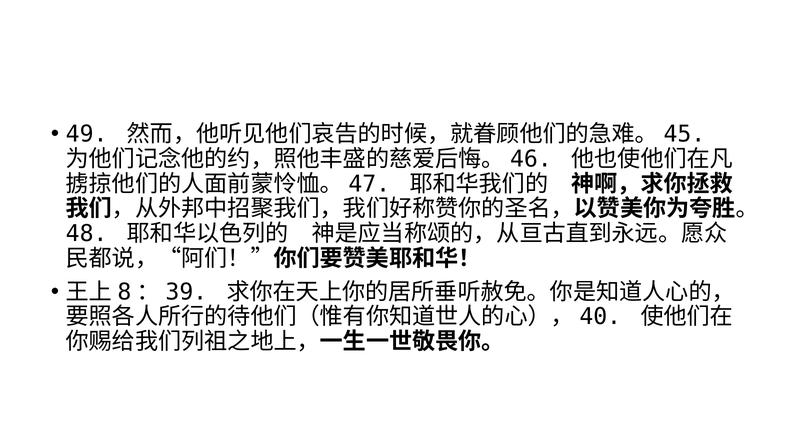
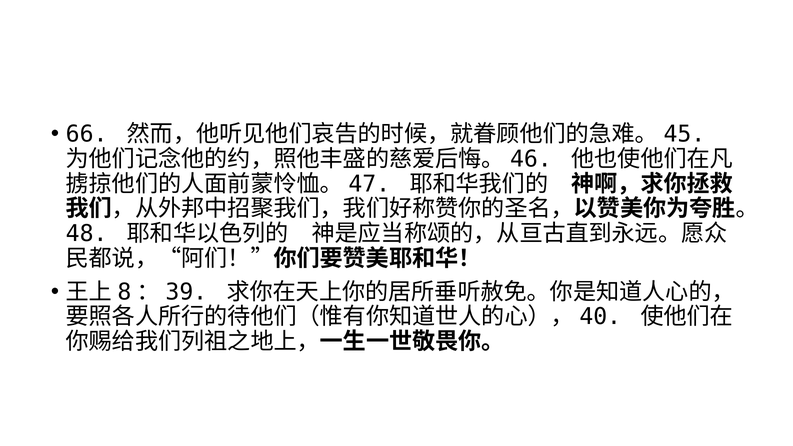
49: 49 -> 66
